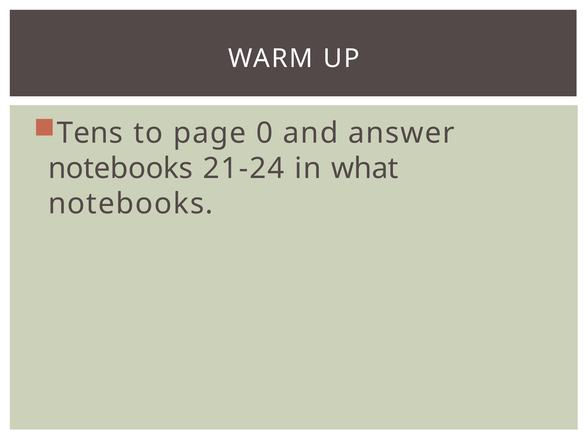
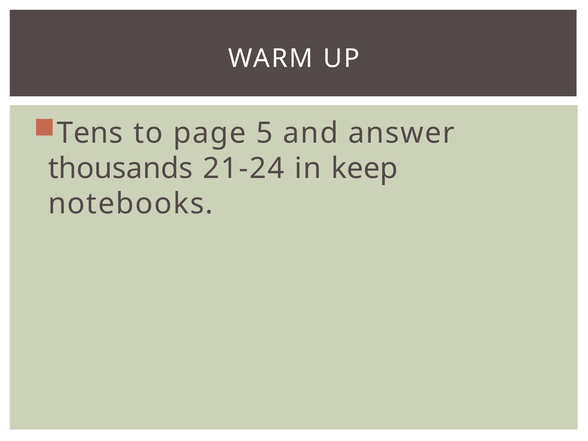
0: 0 -> 5
notebooks at (120, 168): notebooks -> thousands
what: what -> keep
